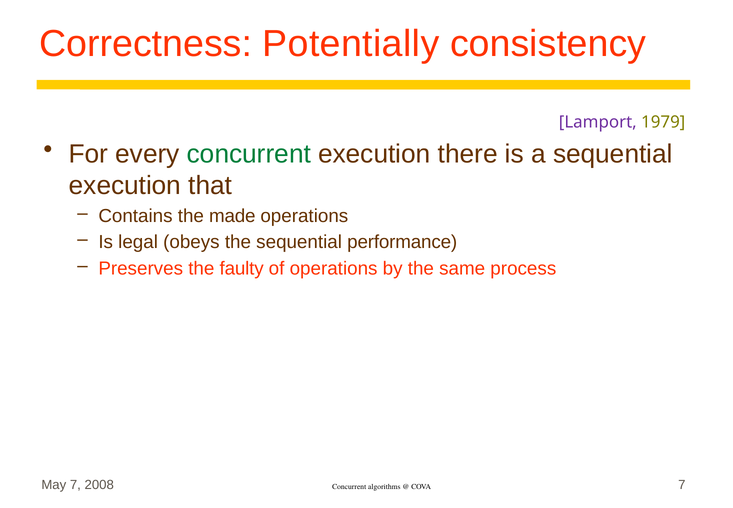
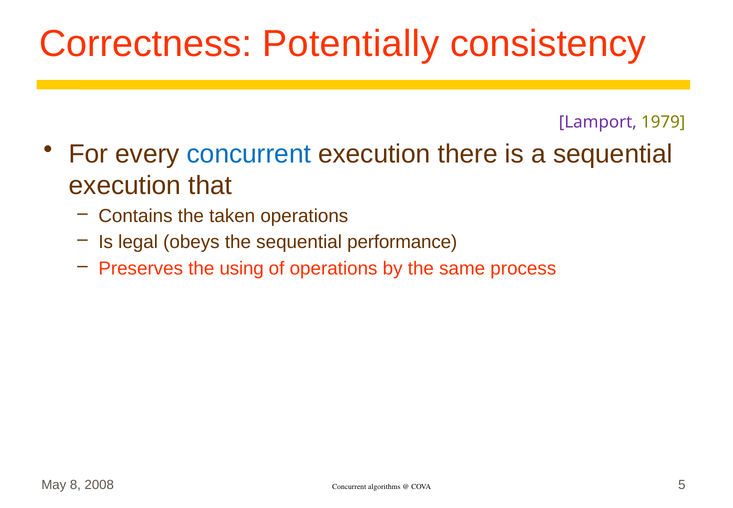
concurrent at (249, 154) colour: green -> blue
made: made -> taken
faulty: faulty -> using
May 7: 7 -> 8
COVA 7: 7 -> 5
